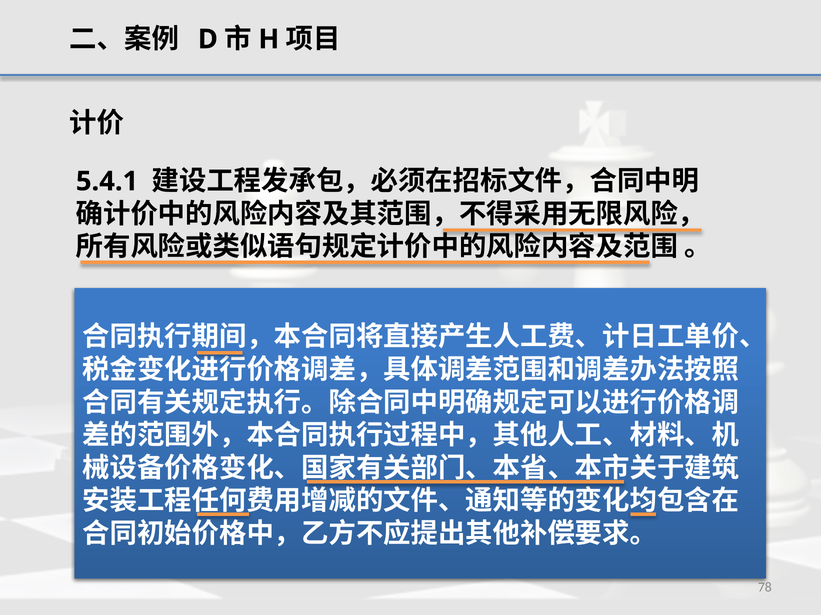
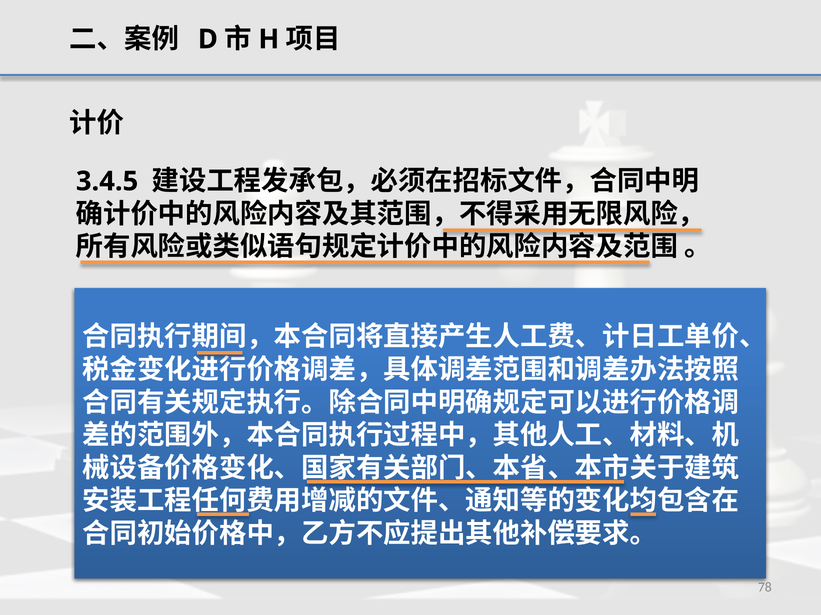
5.4.1: 5.4.1 -> 3.4.5
